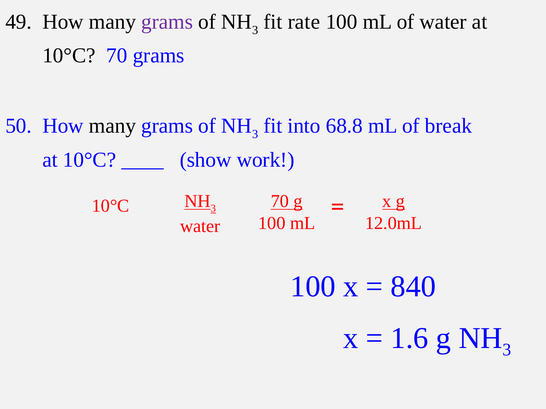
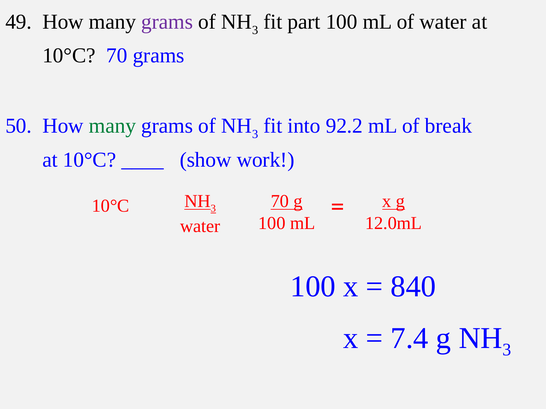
rate: rate -> part
many at (112, 126) colour: black -> green
68.8: 68.8 -> 92.2
1.6: 1.6 -> 7.4
